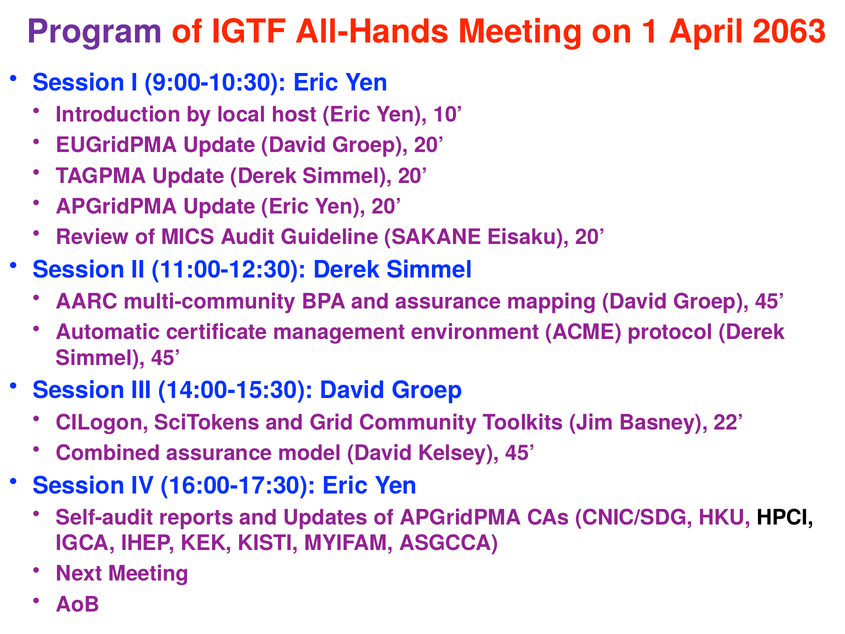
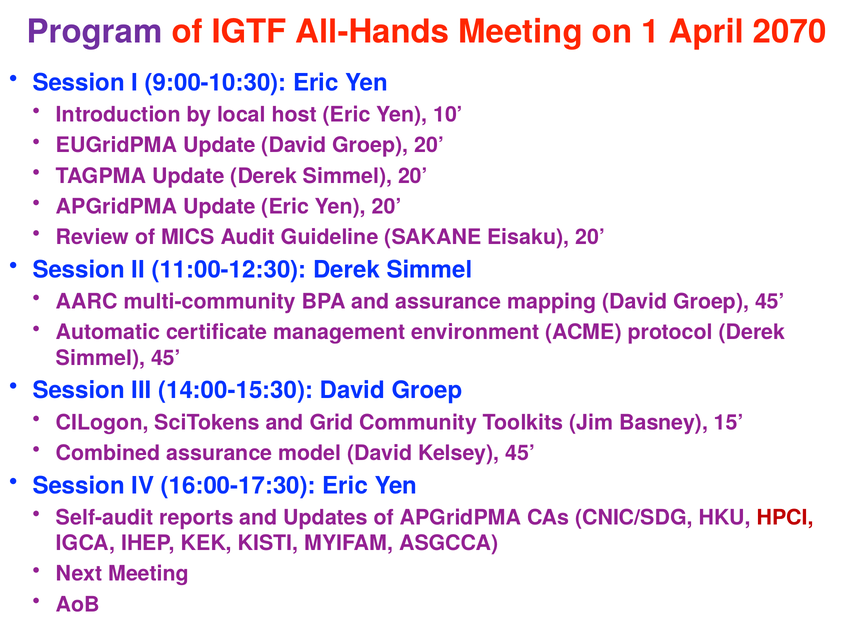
2063: 2063 -> 2070
22: 22 -> 15
HPCI colour: black -> red
